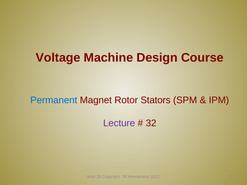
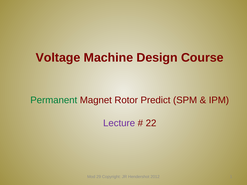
Permanent colour: blue -> green
Stators: Stators -> Predict
32: 32 -> 22
